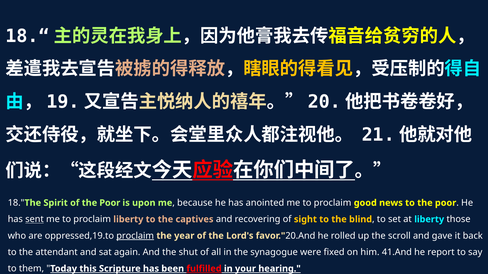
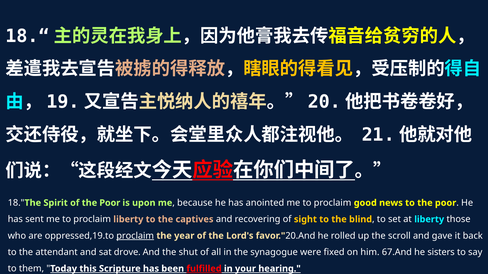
sent underline: present -> none
again: again -> drove
41.And: 41.And -> 67.And
report: report -> sisters
